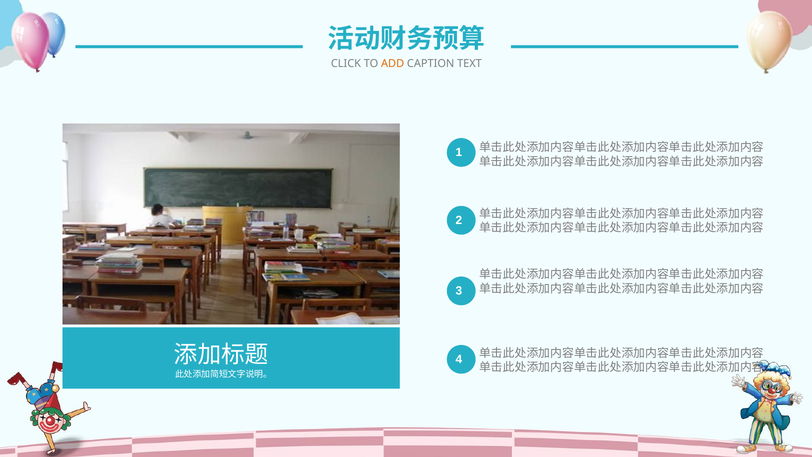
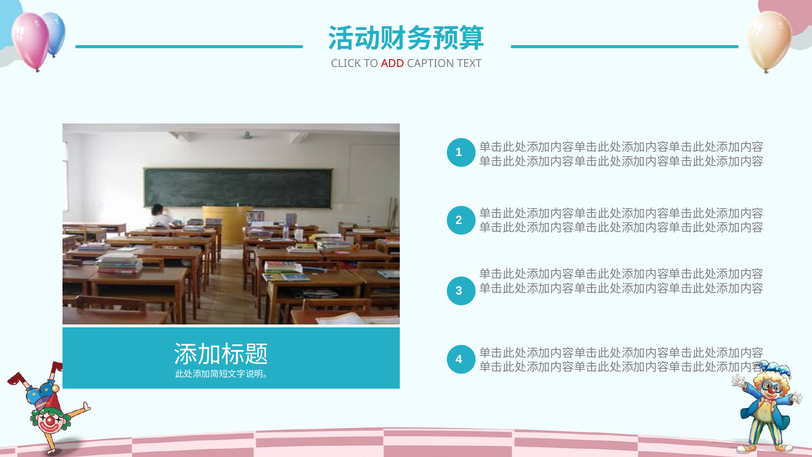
ADD colour: orange -> red
